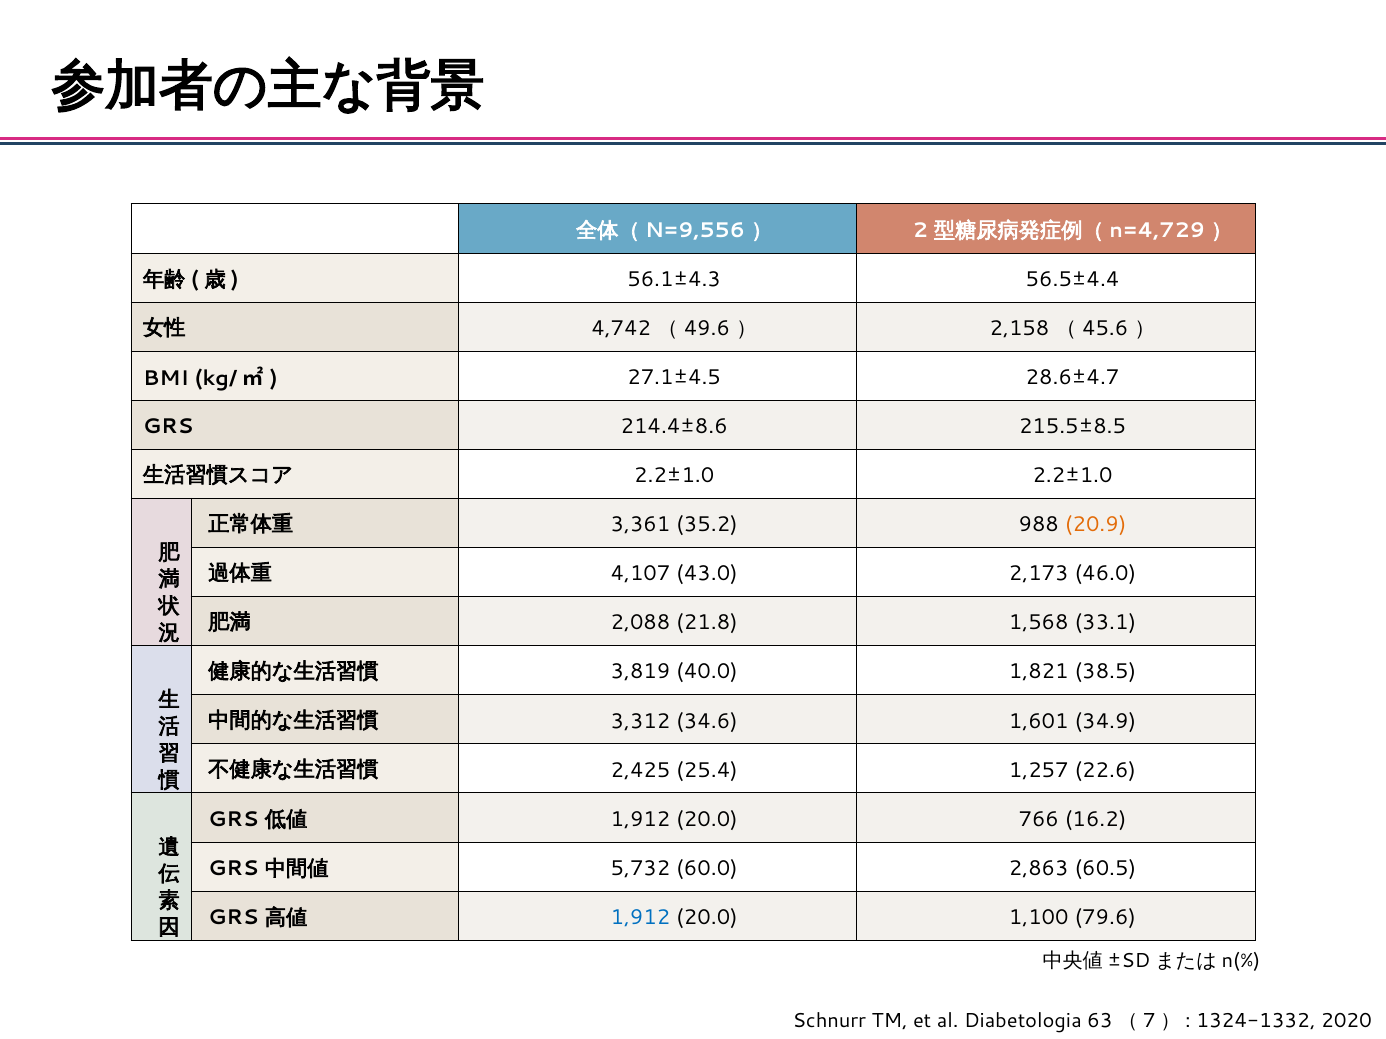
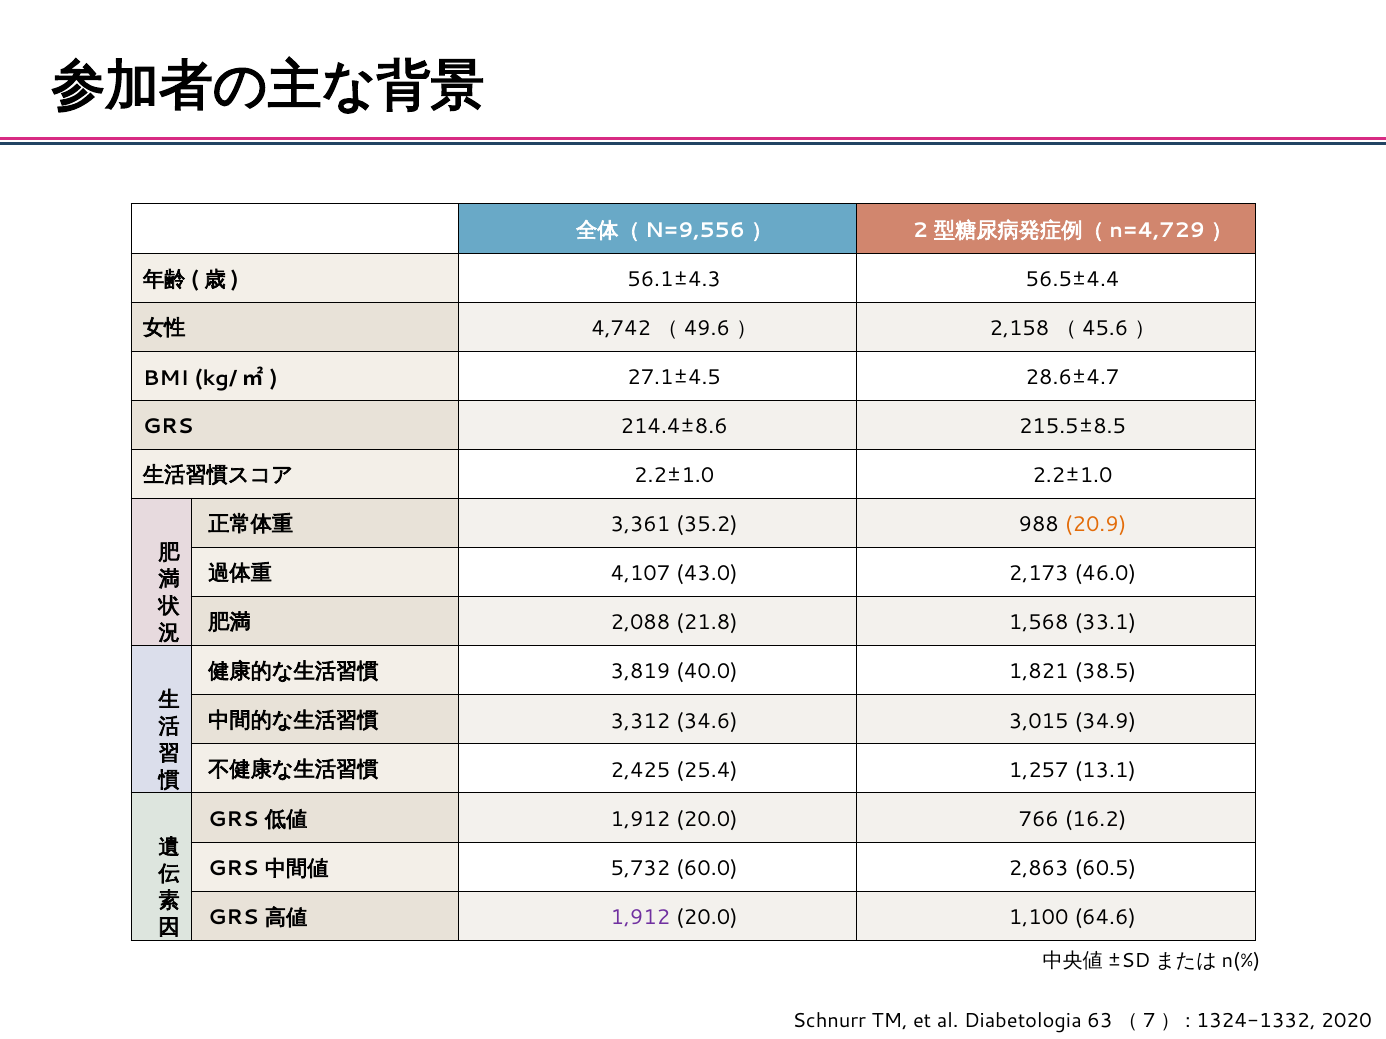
1,601: 1,601 -> 3,015
22.6: 22.6 -> 13.1
1,912 at (640, 918) colour: blue -> purple
79.6: 79.6 -> 64.6
